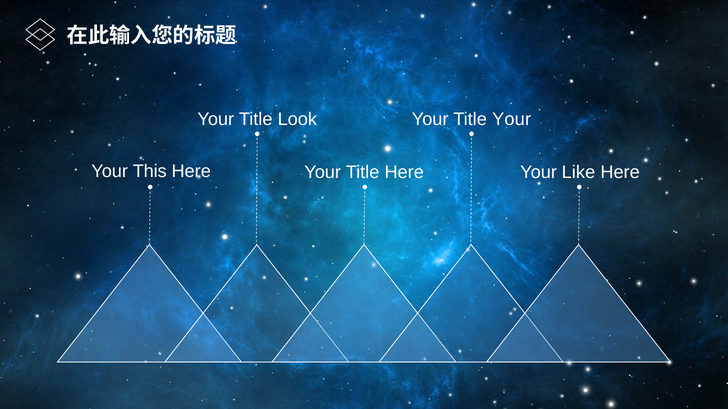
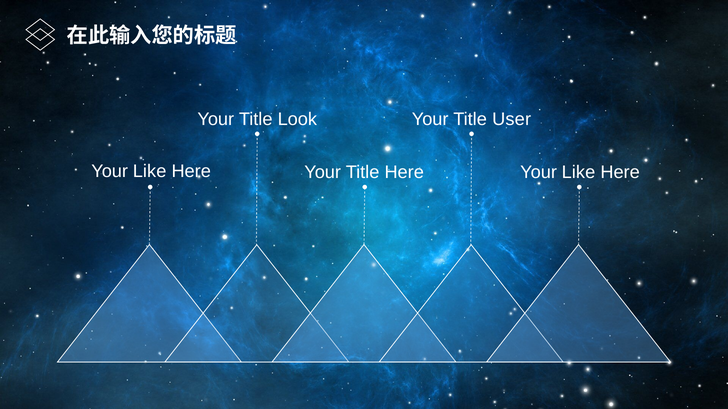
Title Your: Your -> User
This at (150, 172): This -> Like
